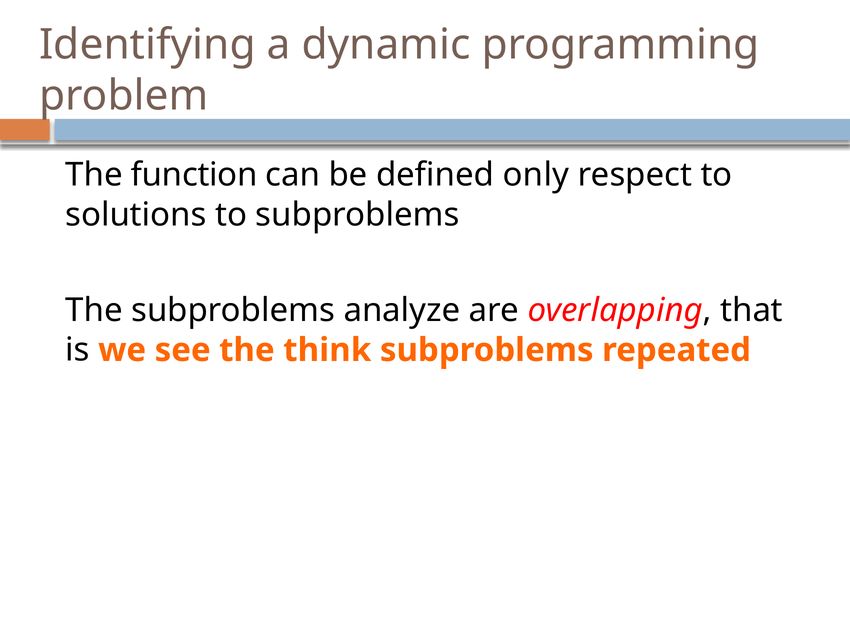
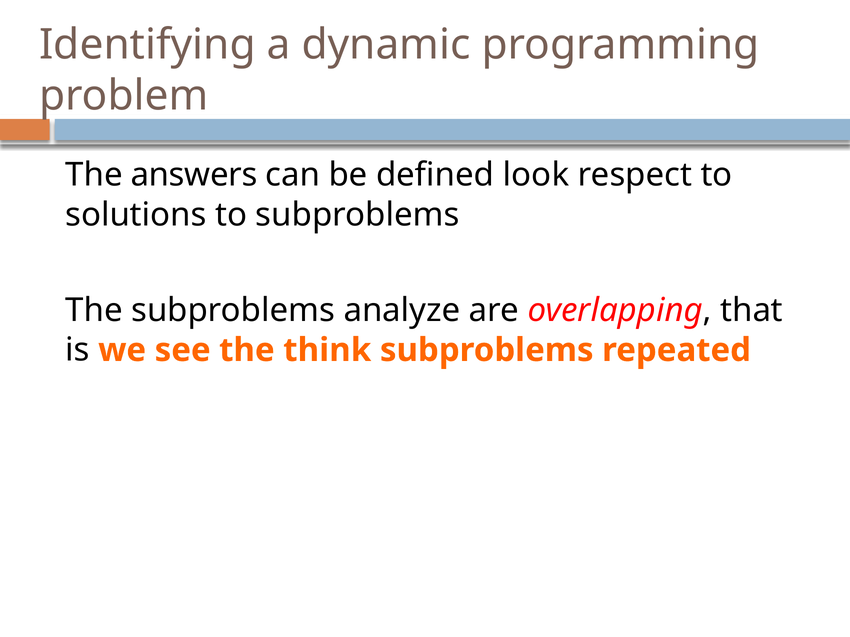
function: function -> answers
only: only -> look
